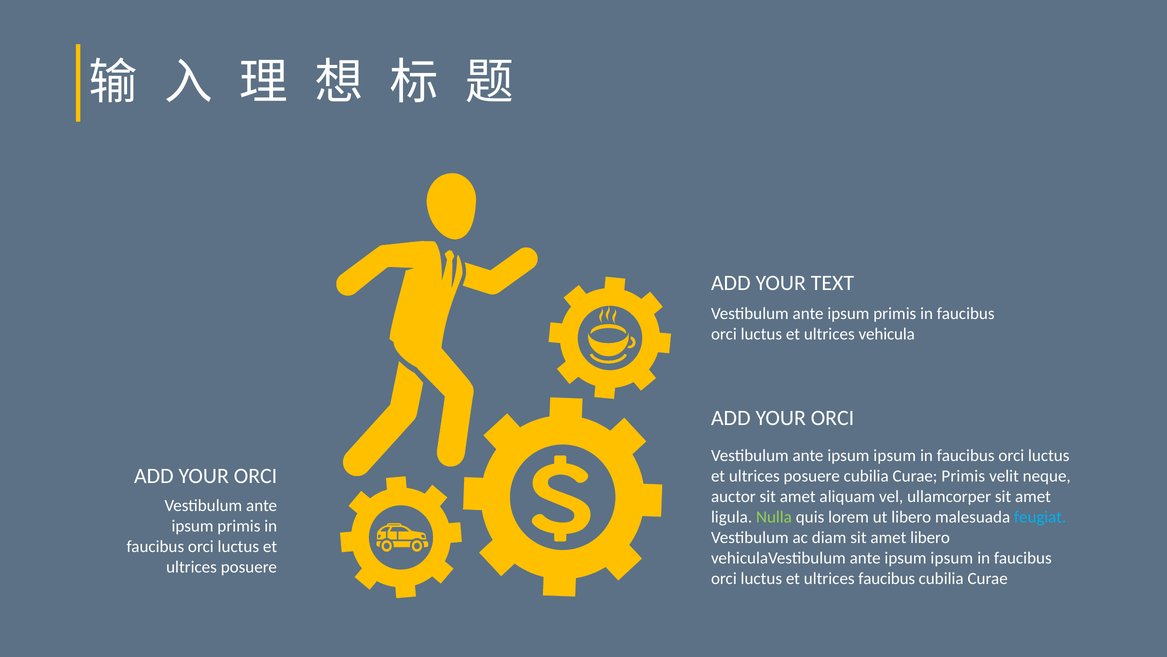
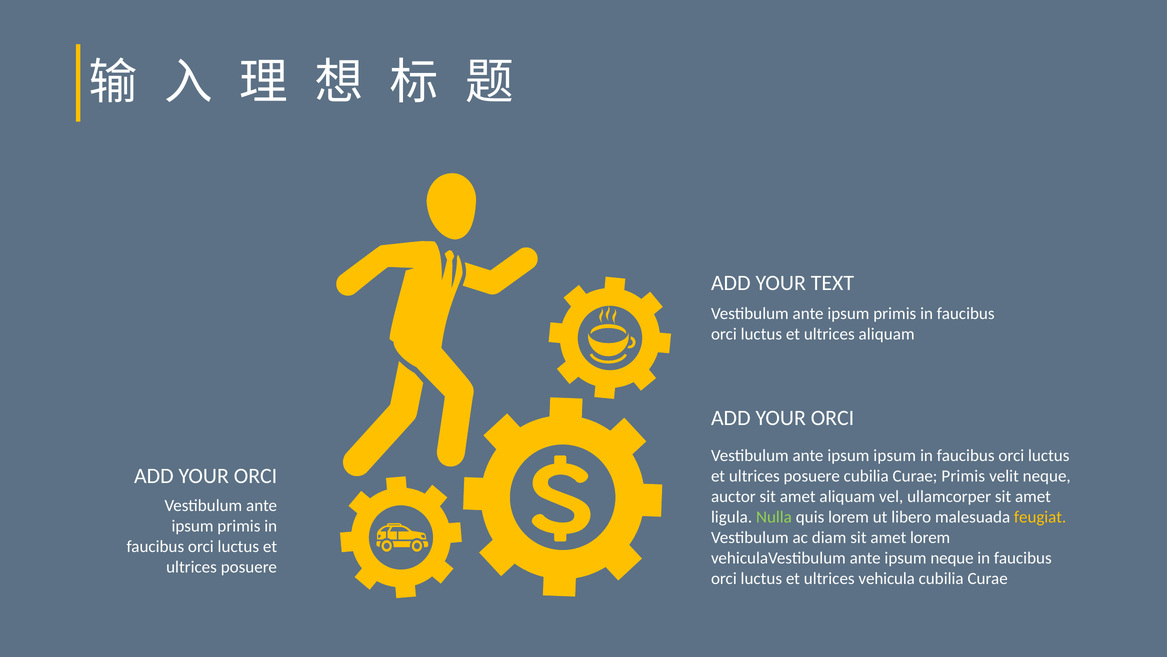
ultrices vehicula: vehicula -> aliquam
feugiat colour: light blue -> yellow
amet libero: libero -> lorem
vehiculaVestibulum ante ipsum ipsum: ipsum -> neque
ultrices faucibus: faucibus -> vehicula
